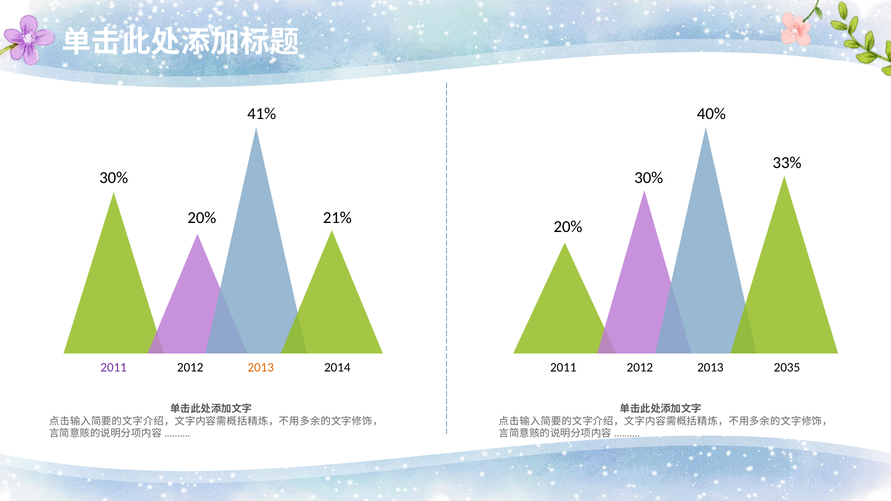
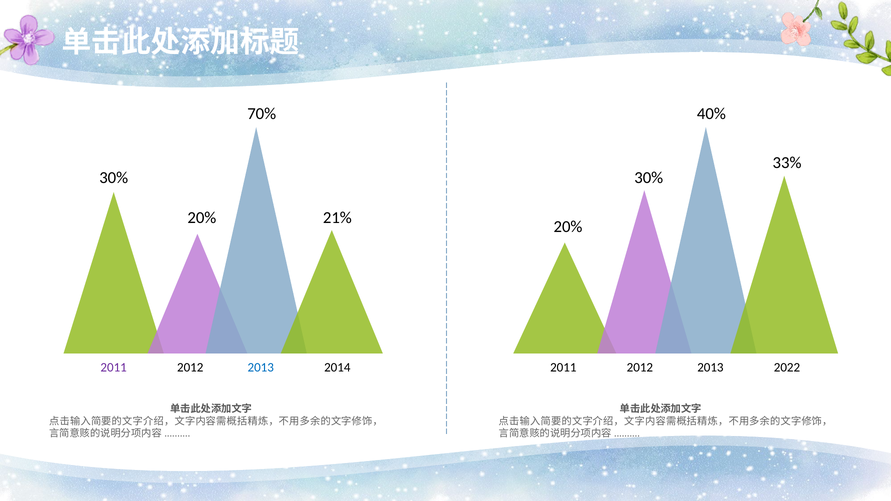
41%: 41% -> 70%
2013 at (261, 368) colour: orange -> blue
2035: 2035 -> 2022
